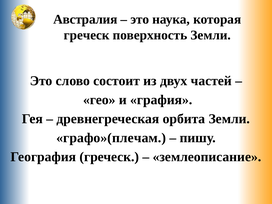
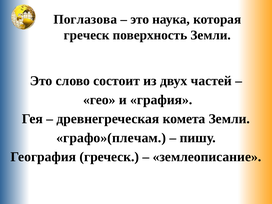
Австралия: Австралия -> Поглазова
орбита: орбита -> комета
